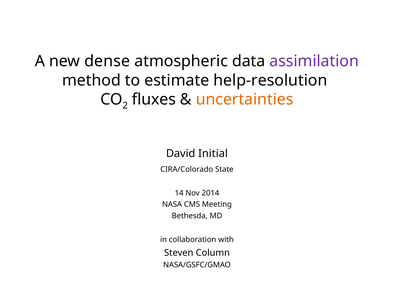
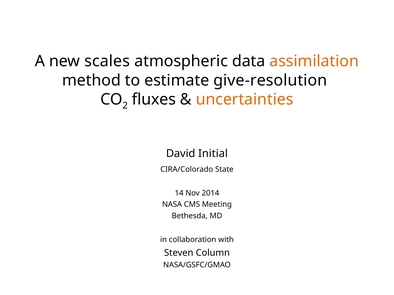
dense: dense -> scales
assimilation colour: purple -> orange
help-resolution: help-resolution -> give-resolution
